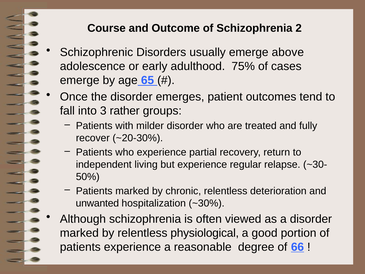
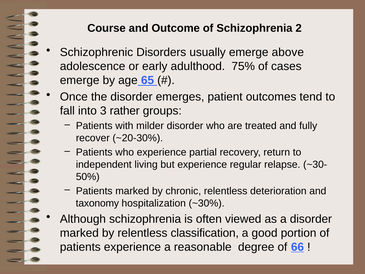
unwanted: unwanted -> taxonomy
physiological: physiological -> classification
